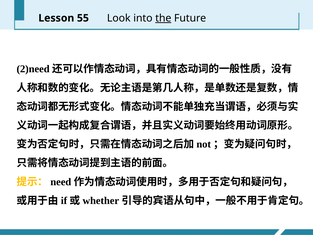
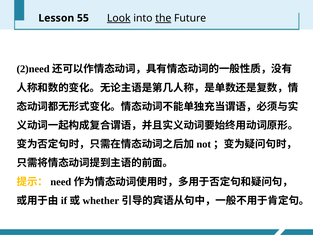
Look underline: none -> present
